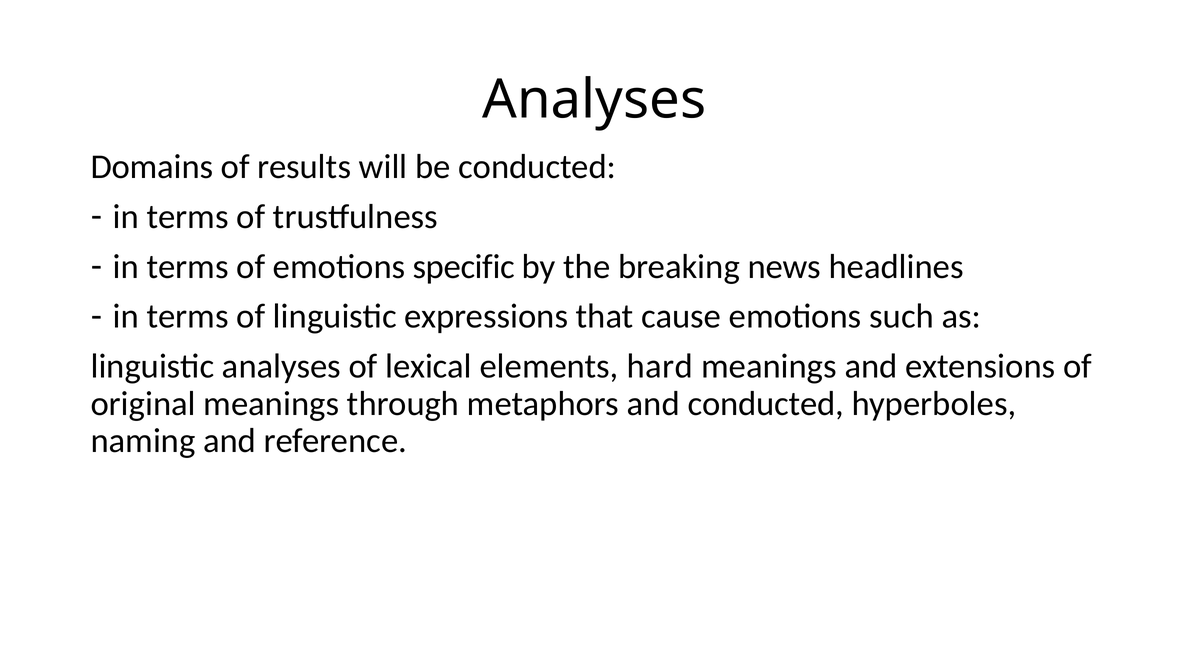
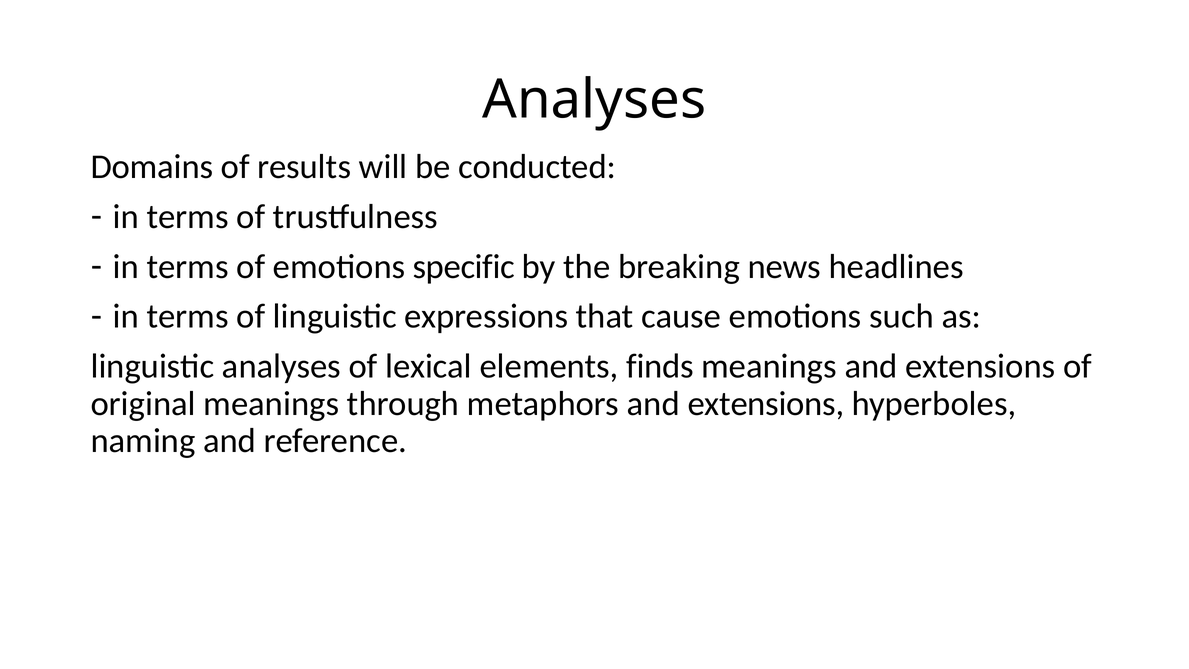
hard: hard -> finds
metaphors and conducted: conducted -> extensions
